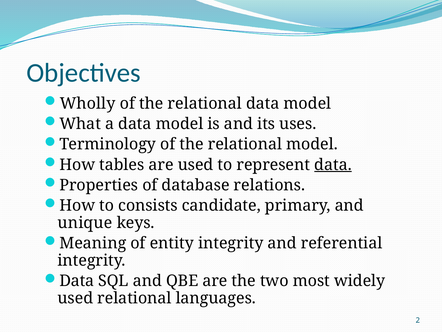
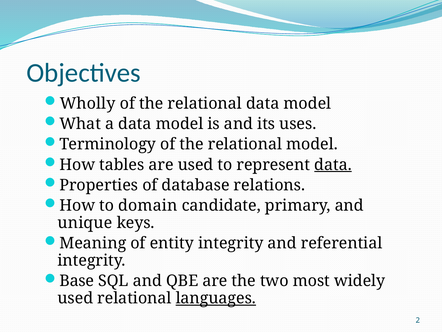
consists: consists -> domain
Data at (77, 281): Data -> Base
languages underline: none -> present
